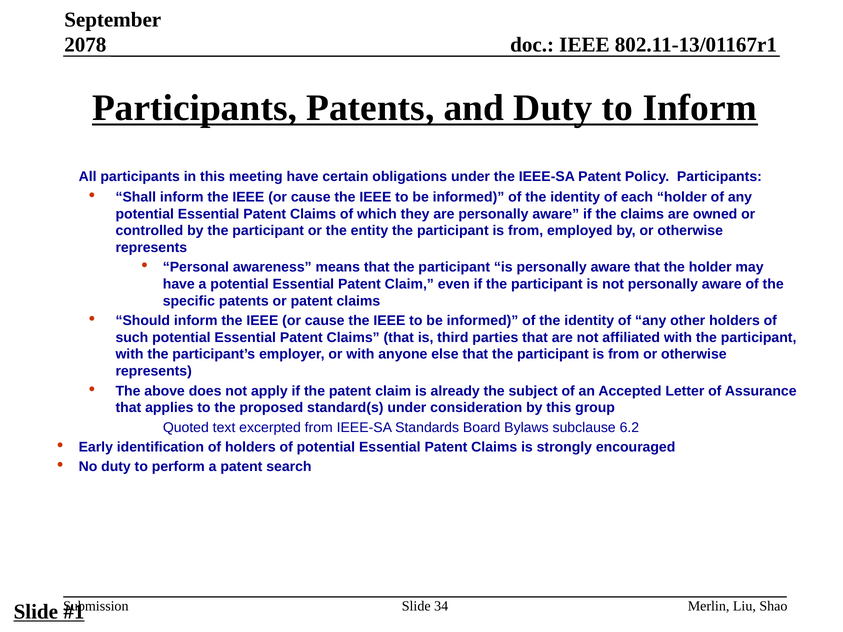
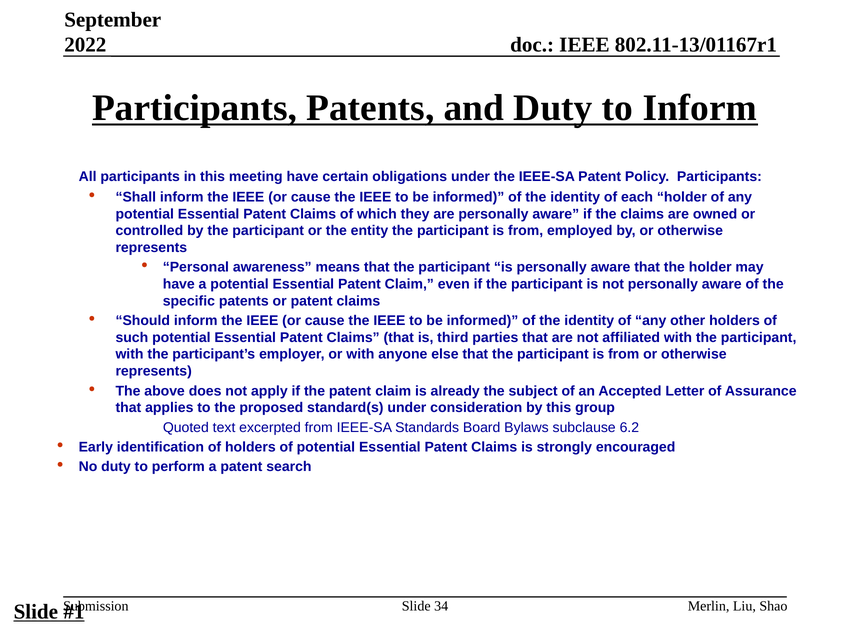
2078: 2078 -> 2022
